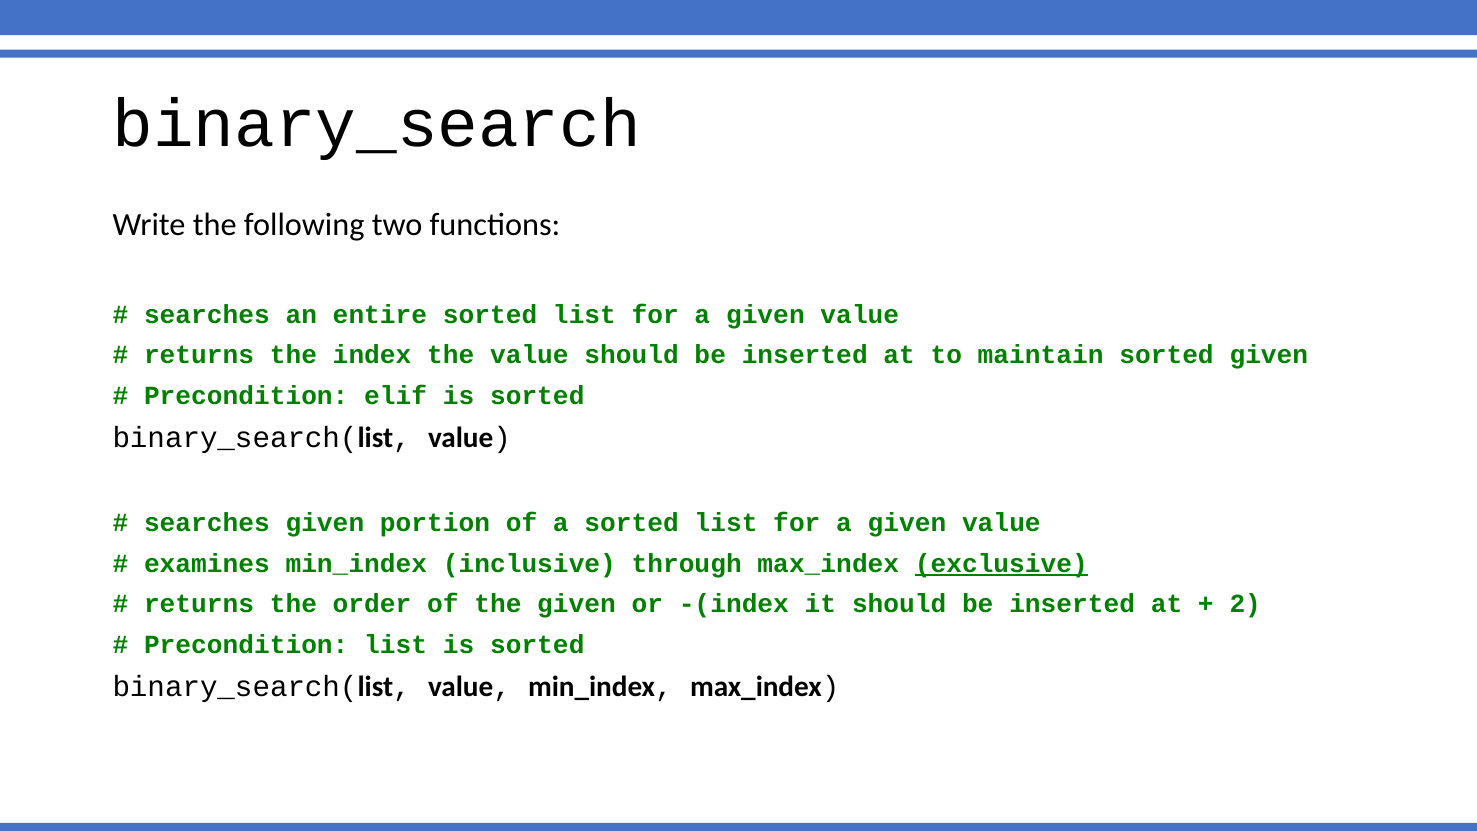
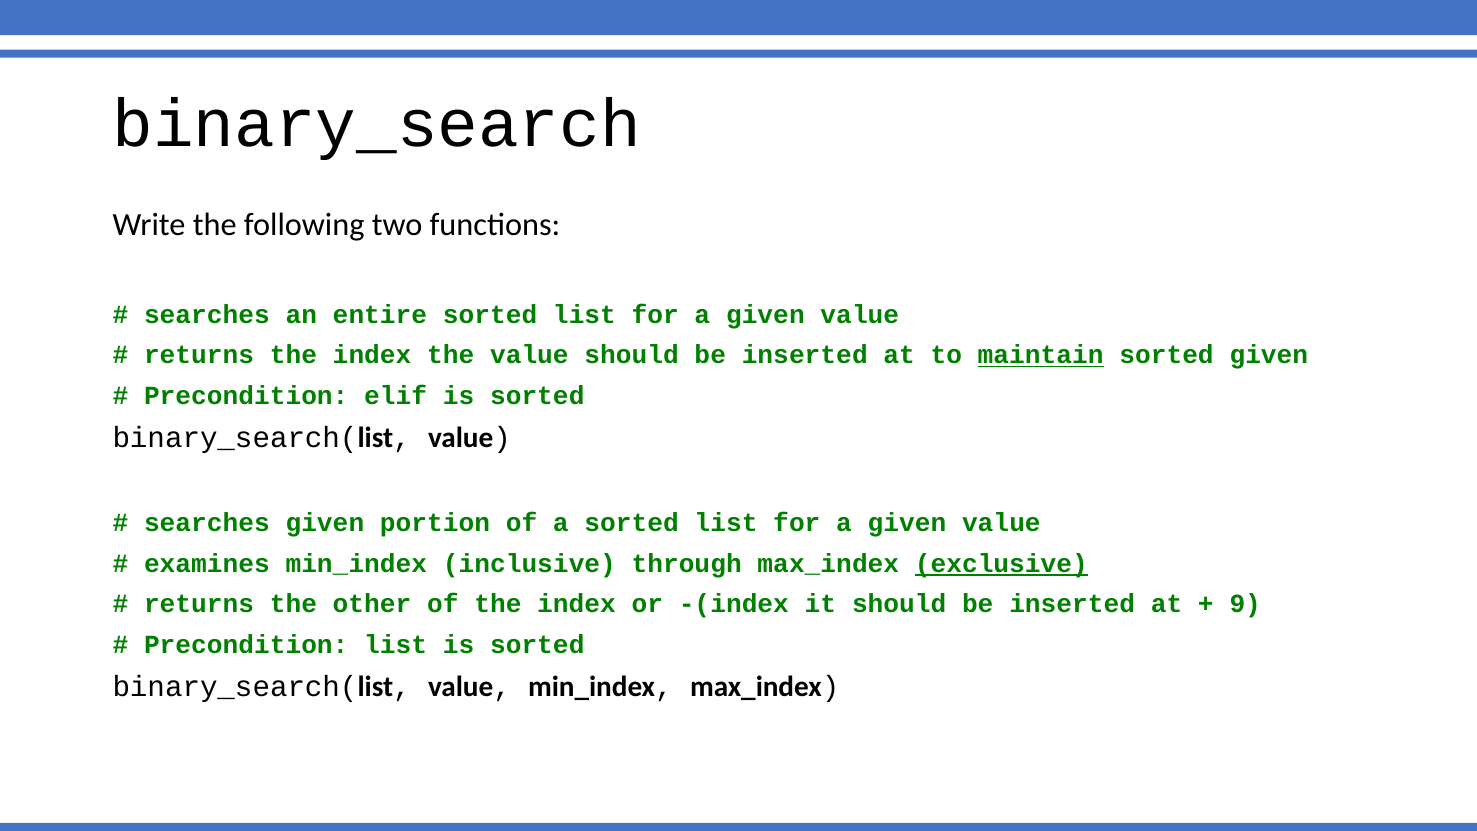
maintain underline: none -> present
order: order -> other
of the given: given -> index
2: 2 -> 9
